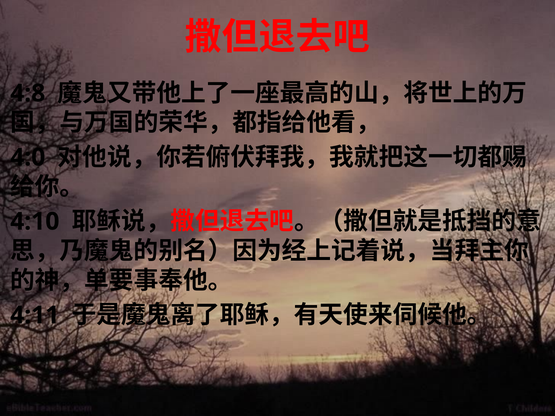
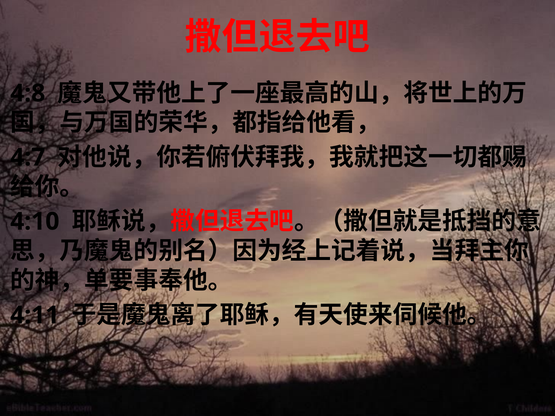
4:0: 4:0 -> 4:7
